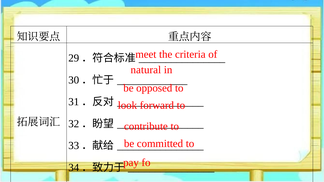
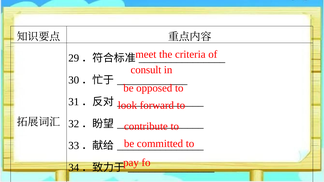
natural: natural -> consult
